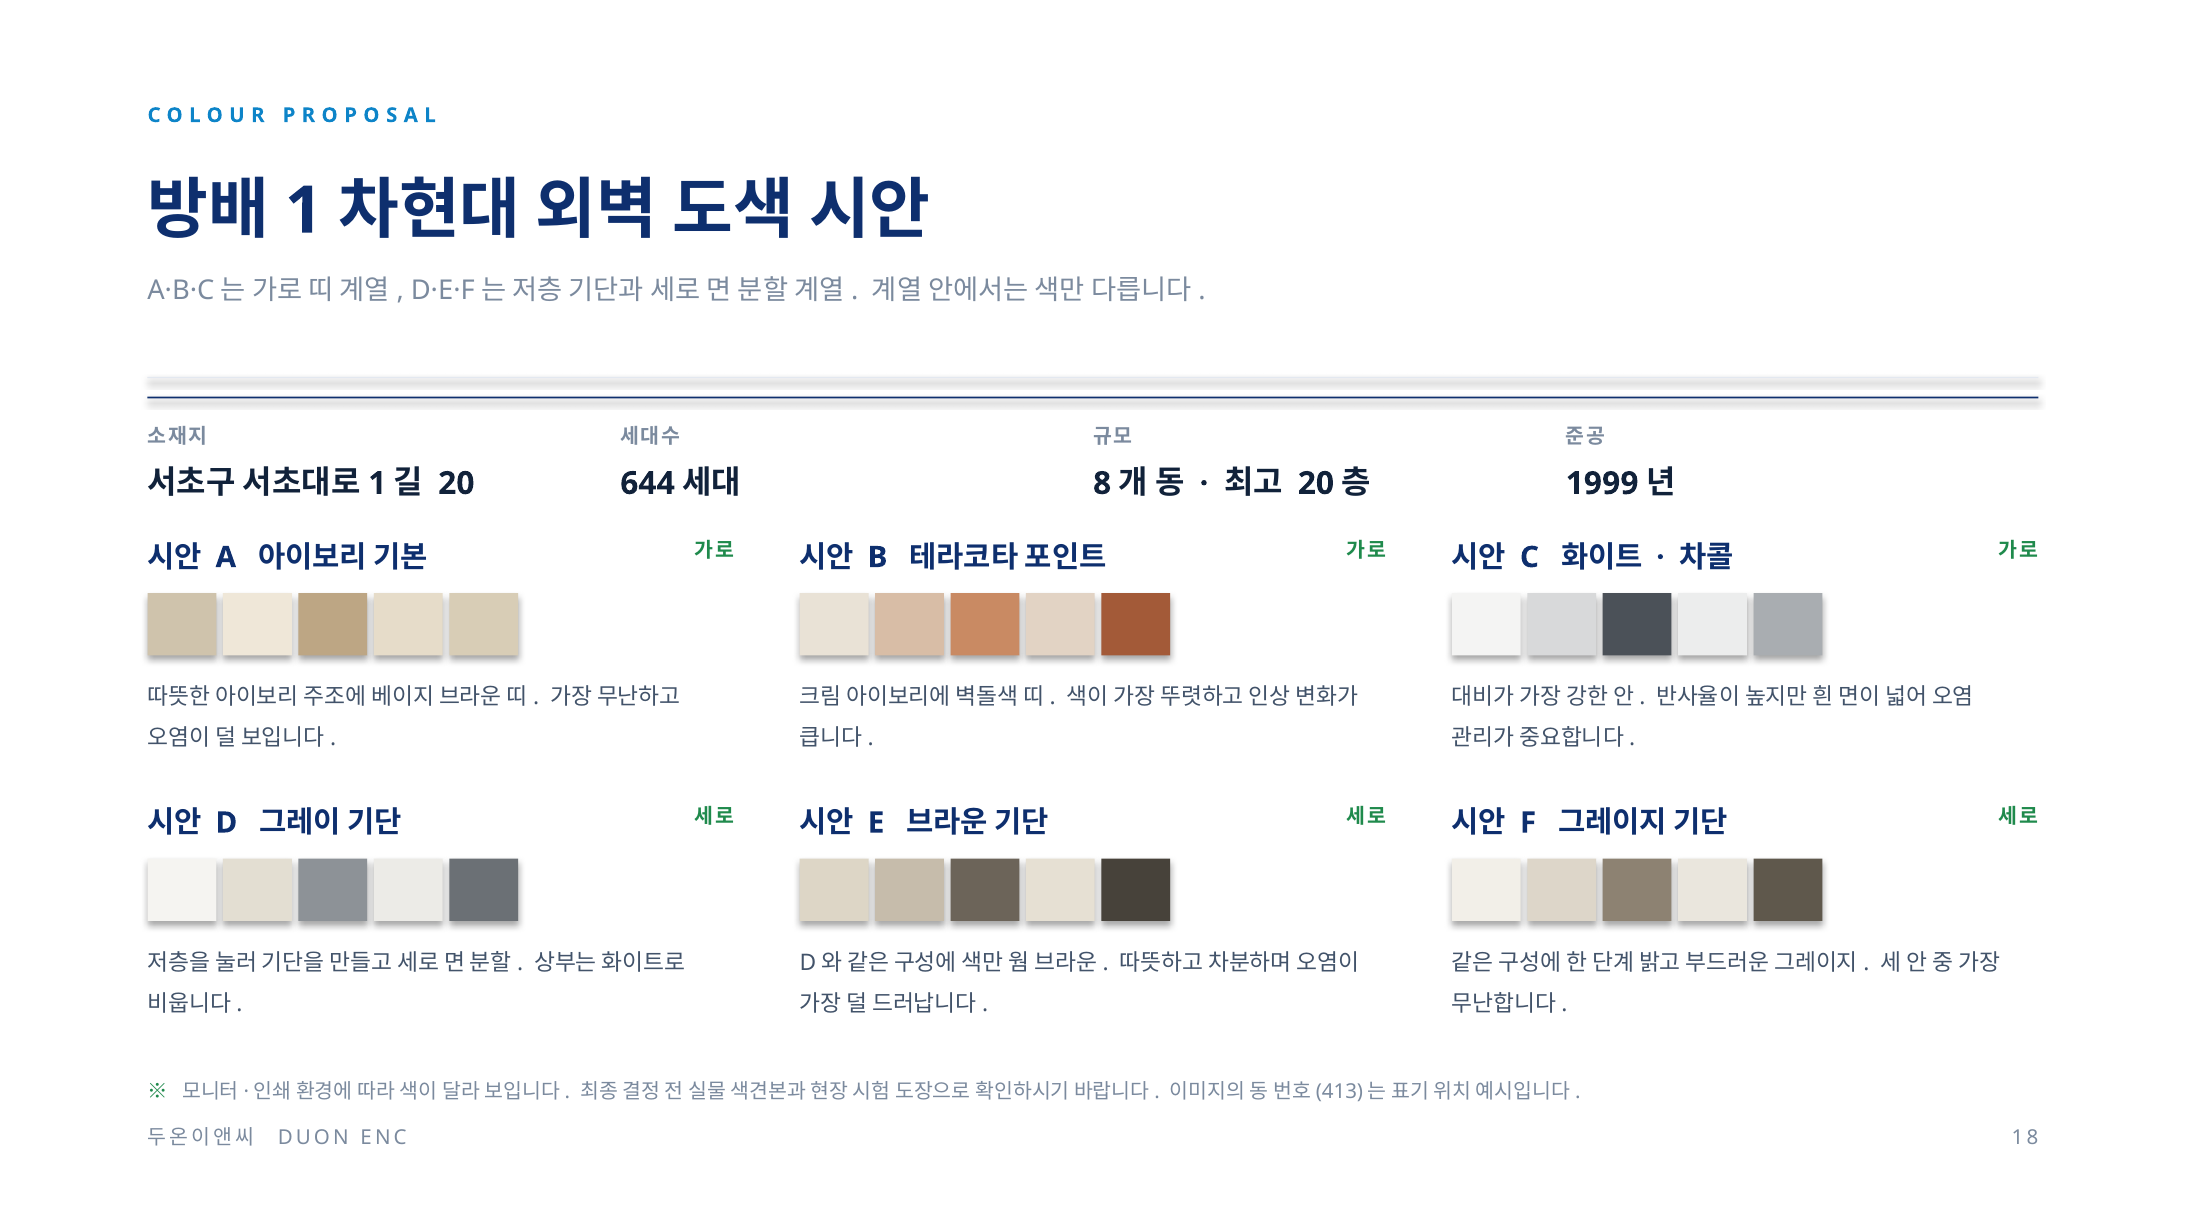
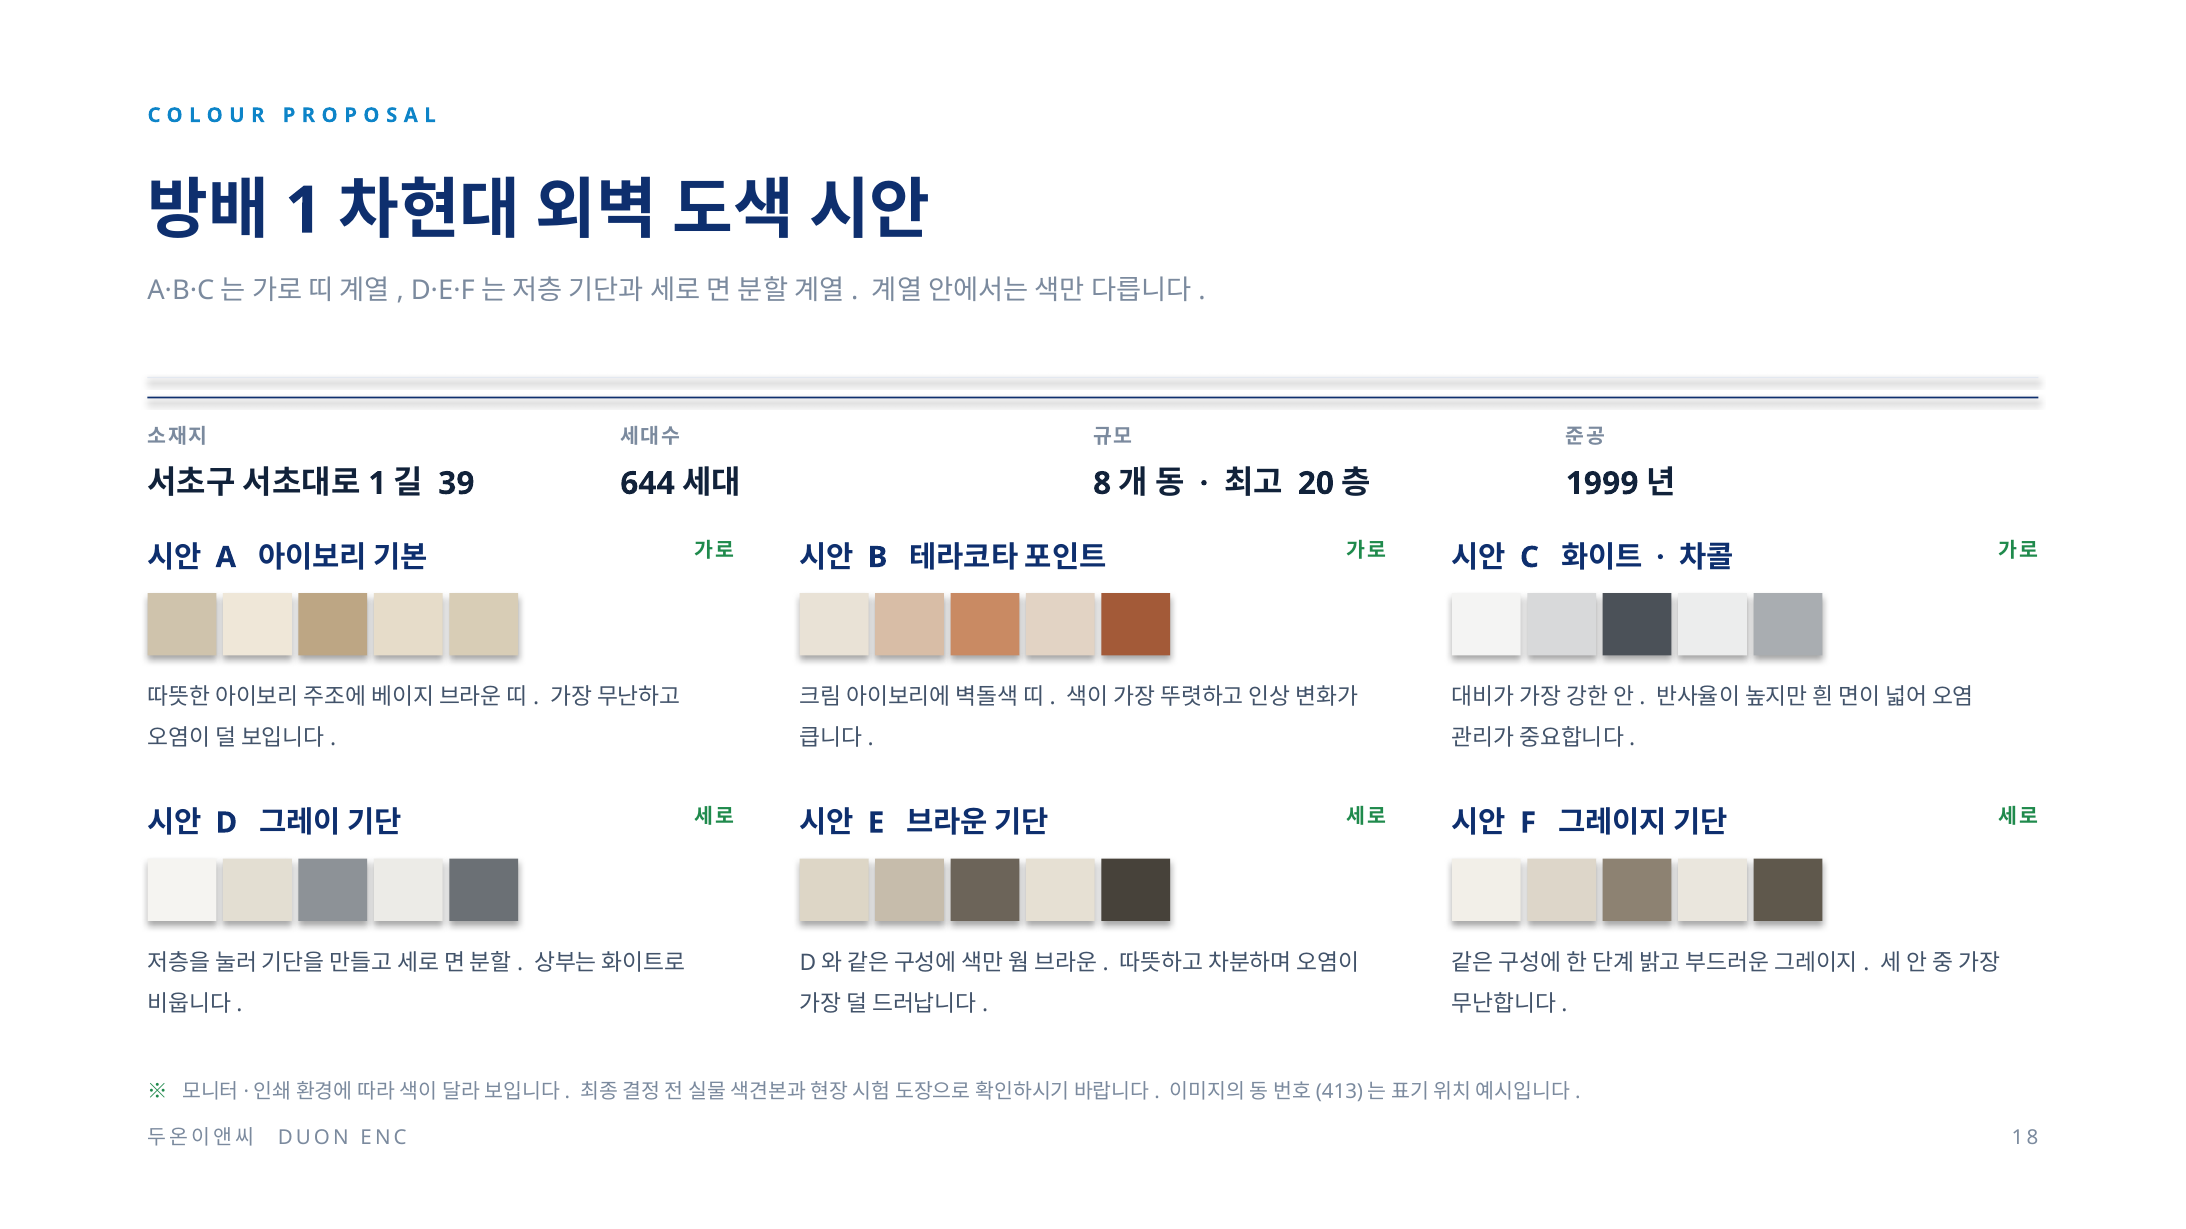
20 at (456, 484): 20 -> 39
